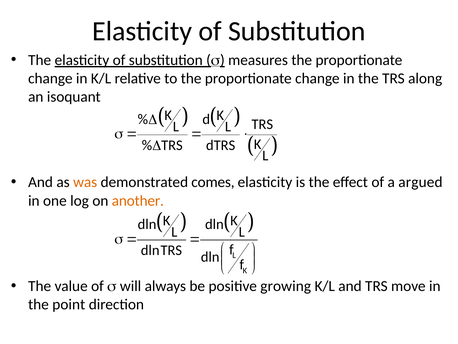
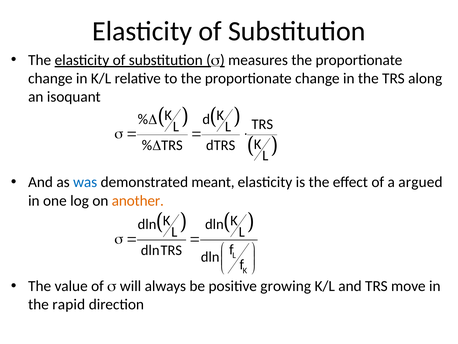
was colour: orange -> blue
comes: comes -> meant
point: point -> rapid
